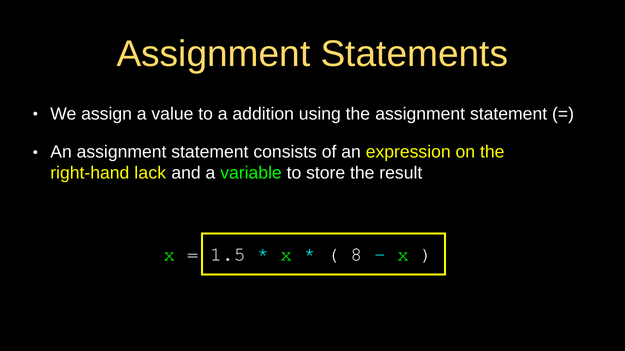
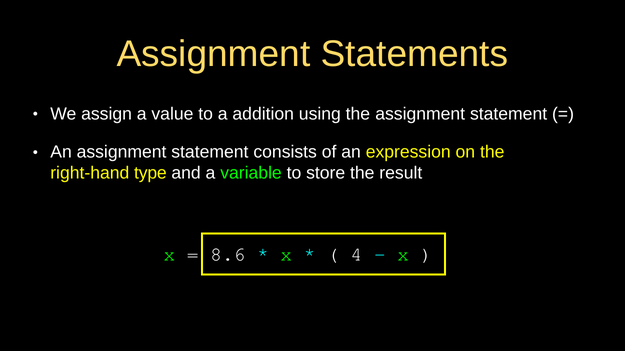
lack: lack -> type
1.5: 1.5 -> 8.6
8: 8 -> 4
